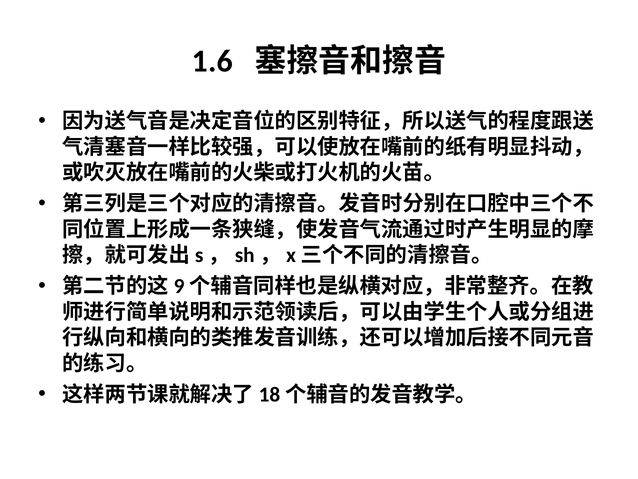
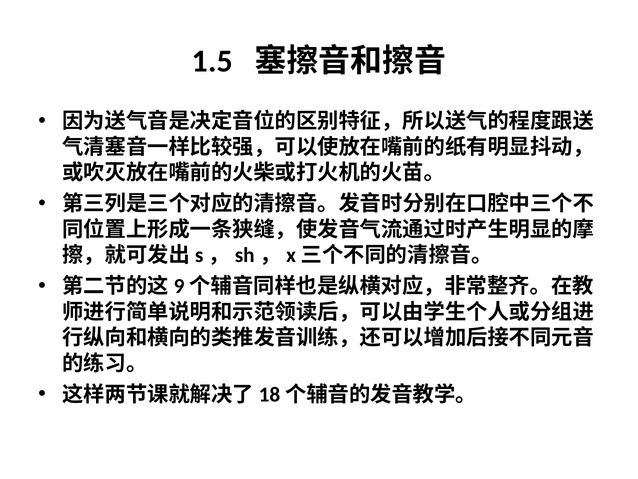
1.6: 1.6 -> 1.5
